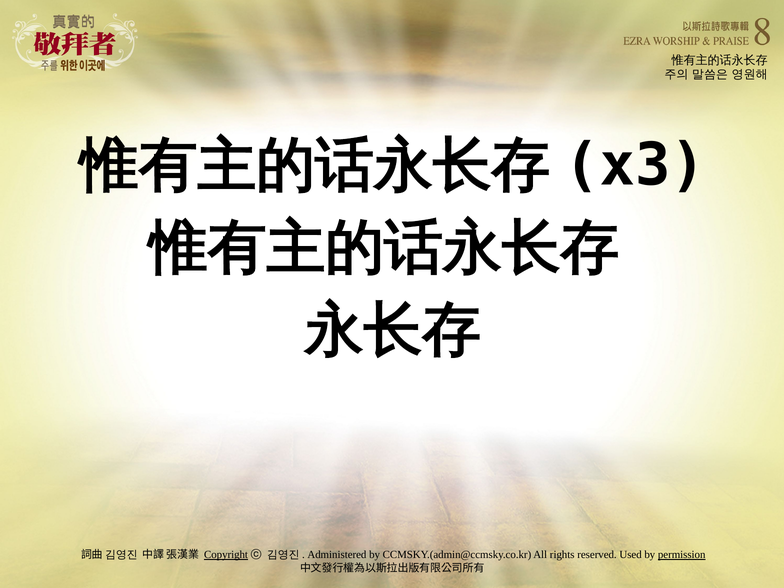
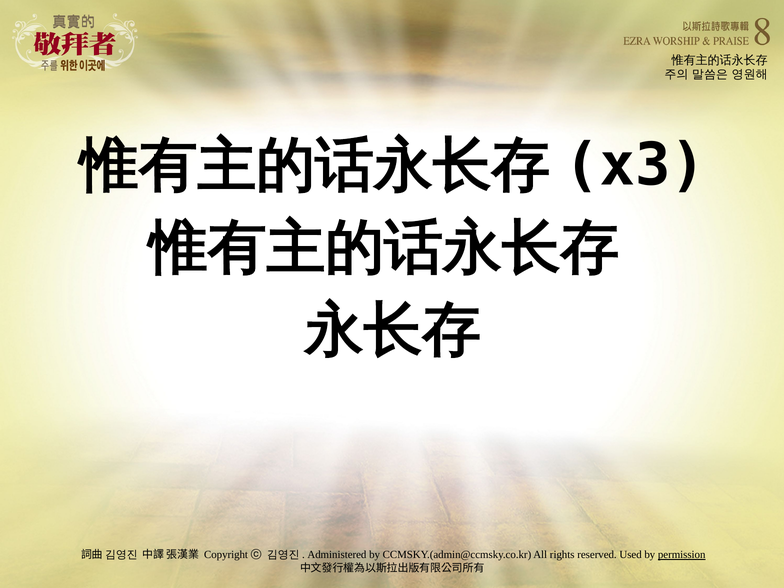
Copyright underline: present -> none
